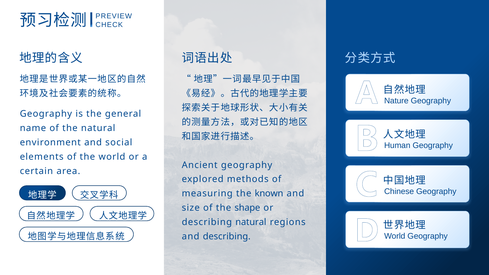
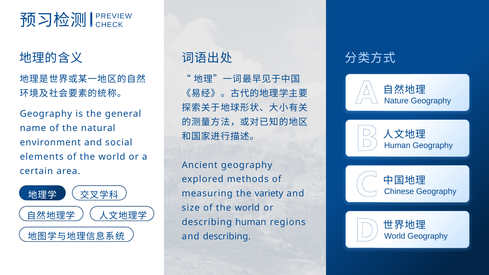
known: known -> variety
size of the shape: shape -> world
describing natural: natural -> human
